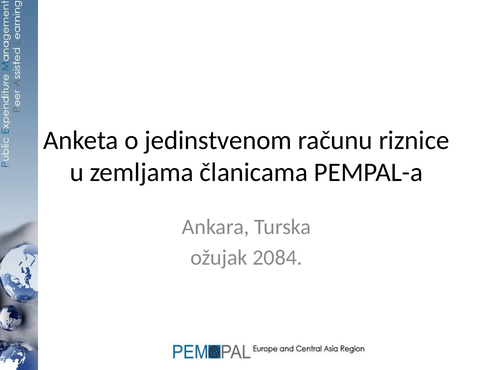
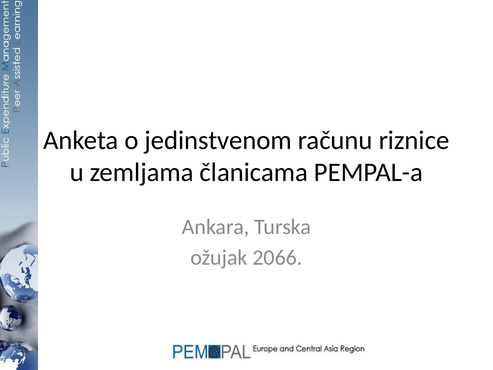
2084: 2084 -> 2066
